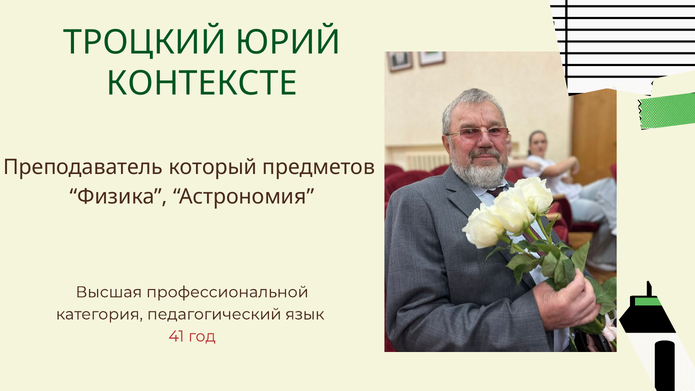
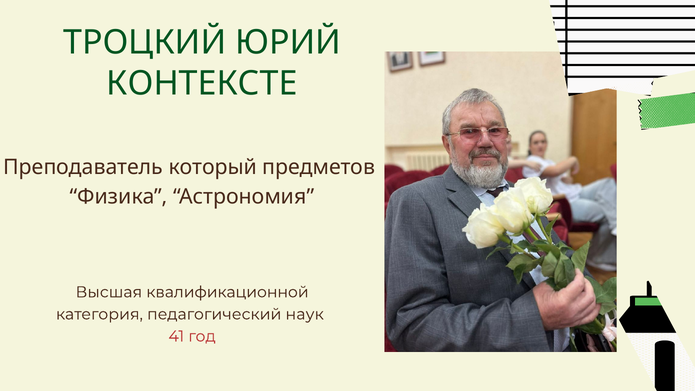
профессиональной: профессиональной -> квалификационной
язык: язык -> наук
